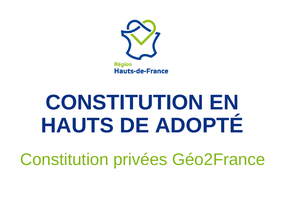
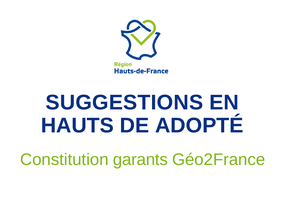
CONSTITUTION at (125, 103): CONSTITUTION -> SUGGESTIONS
privées: privées -> garants
